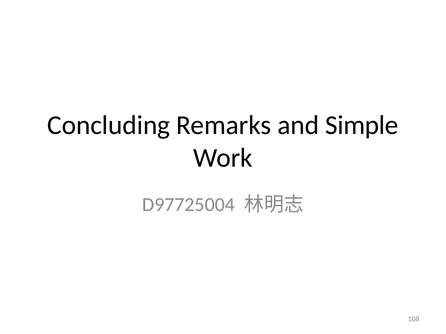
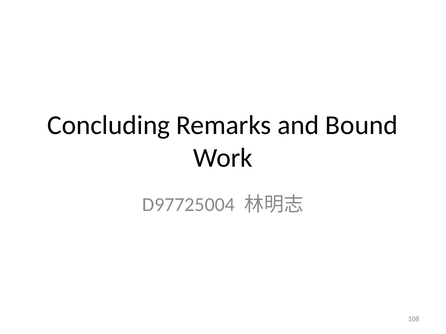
Simple: Simple -> Bound
